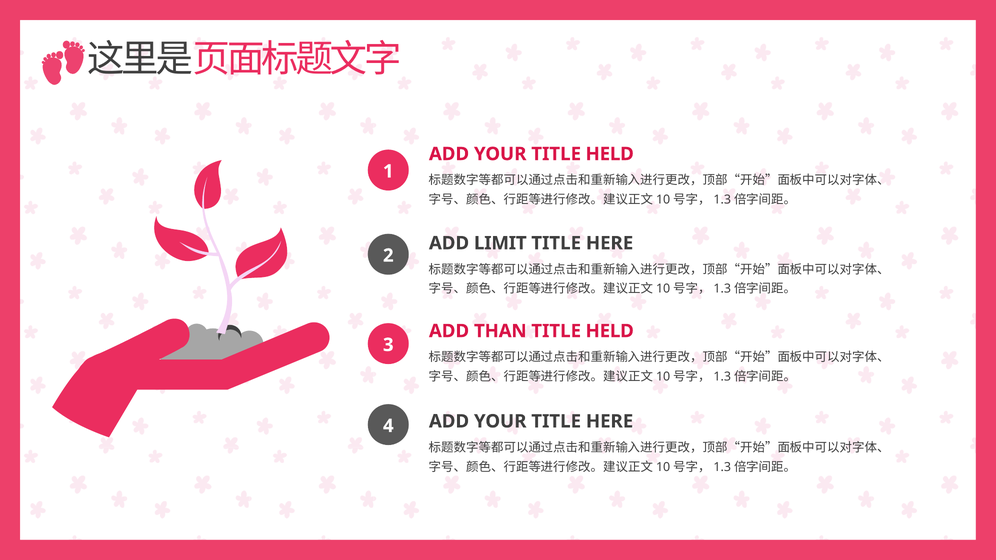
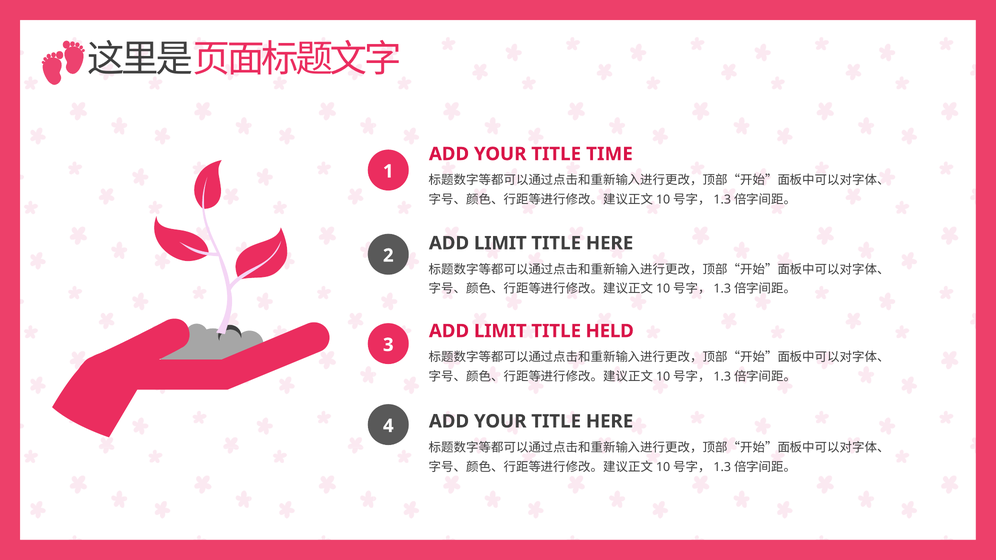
YOUR TITLE HELD: HELD -> TIME
THAN at (500, 331): THAN -> LIMIT
